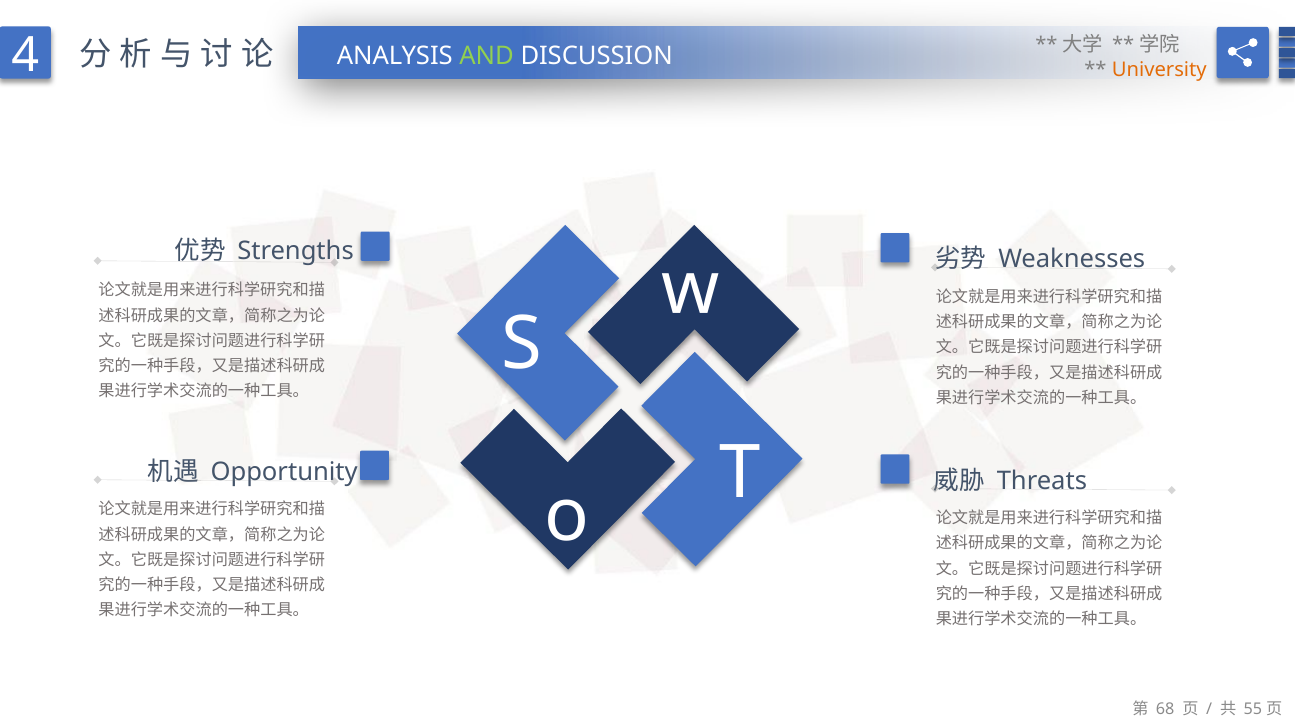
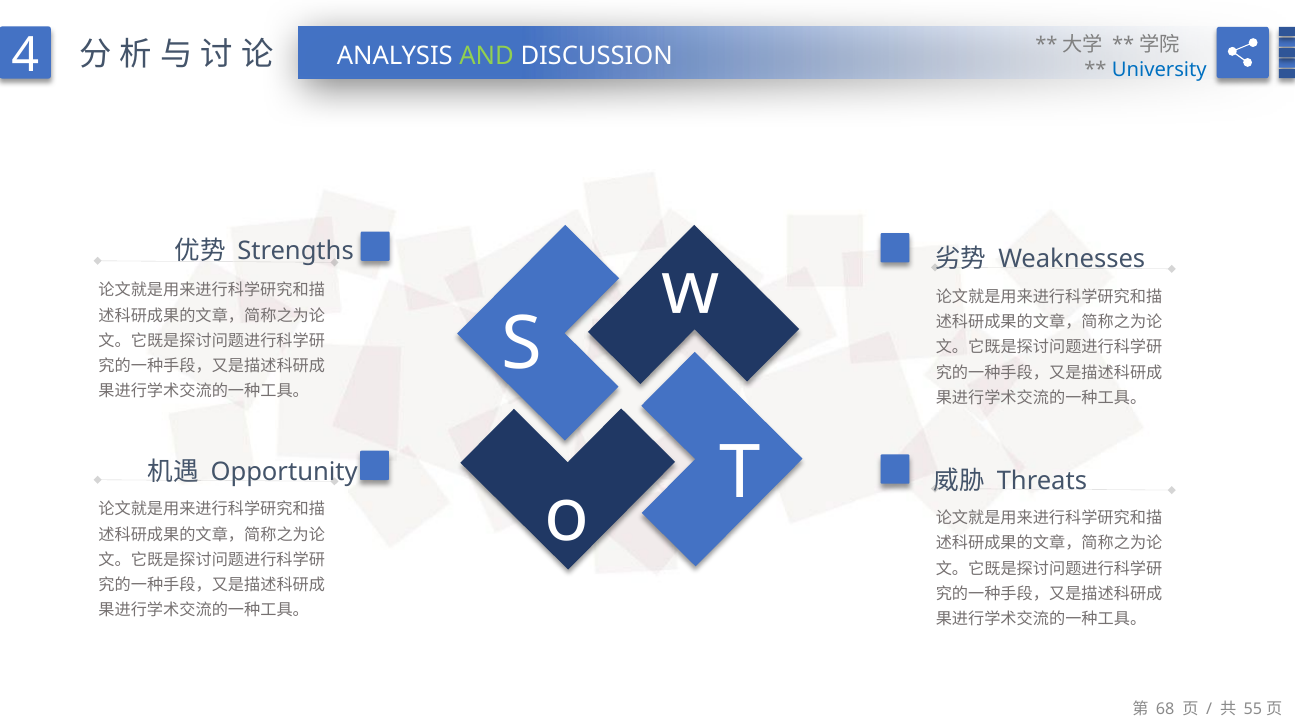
University colour: orange -> blue
